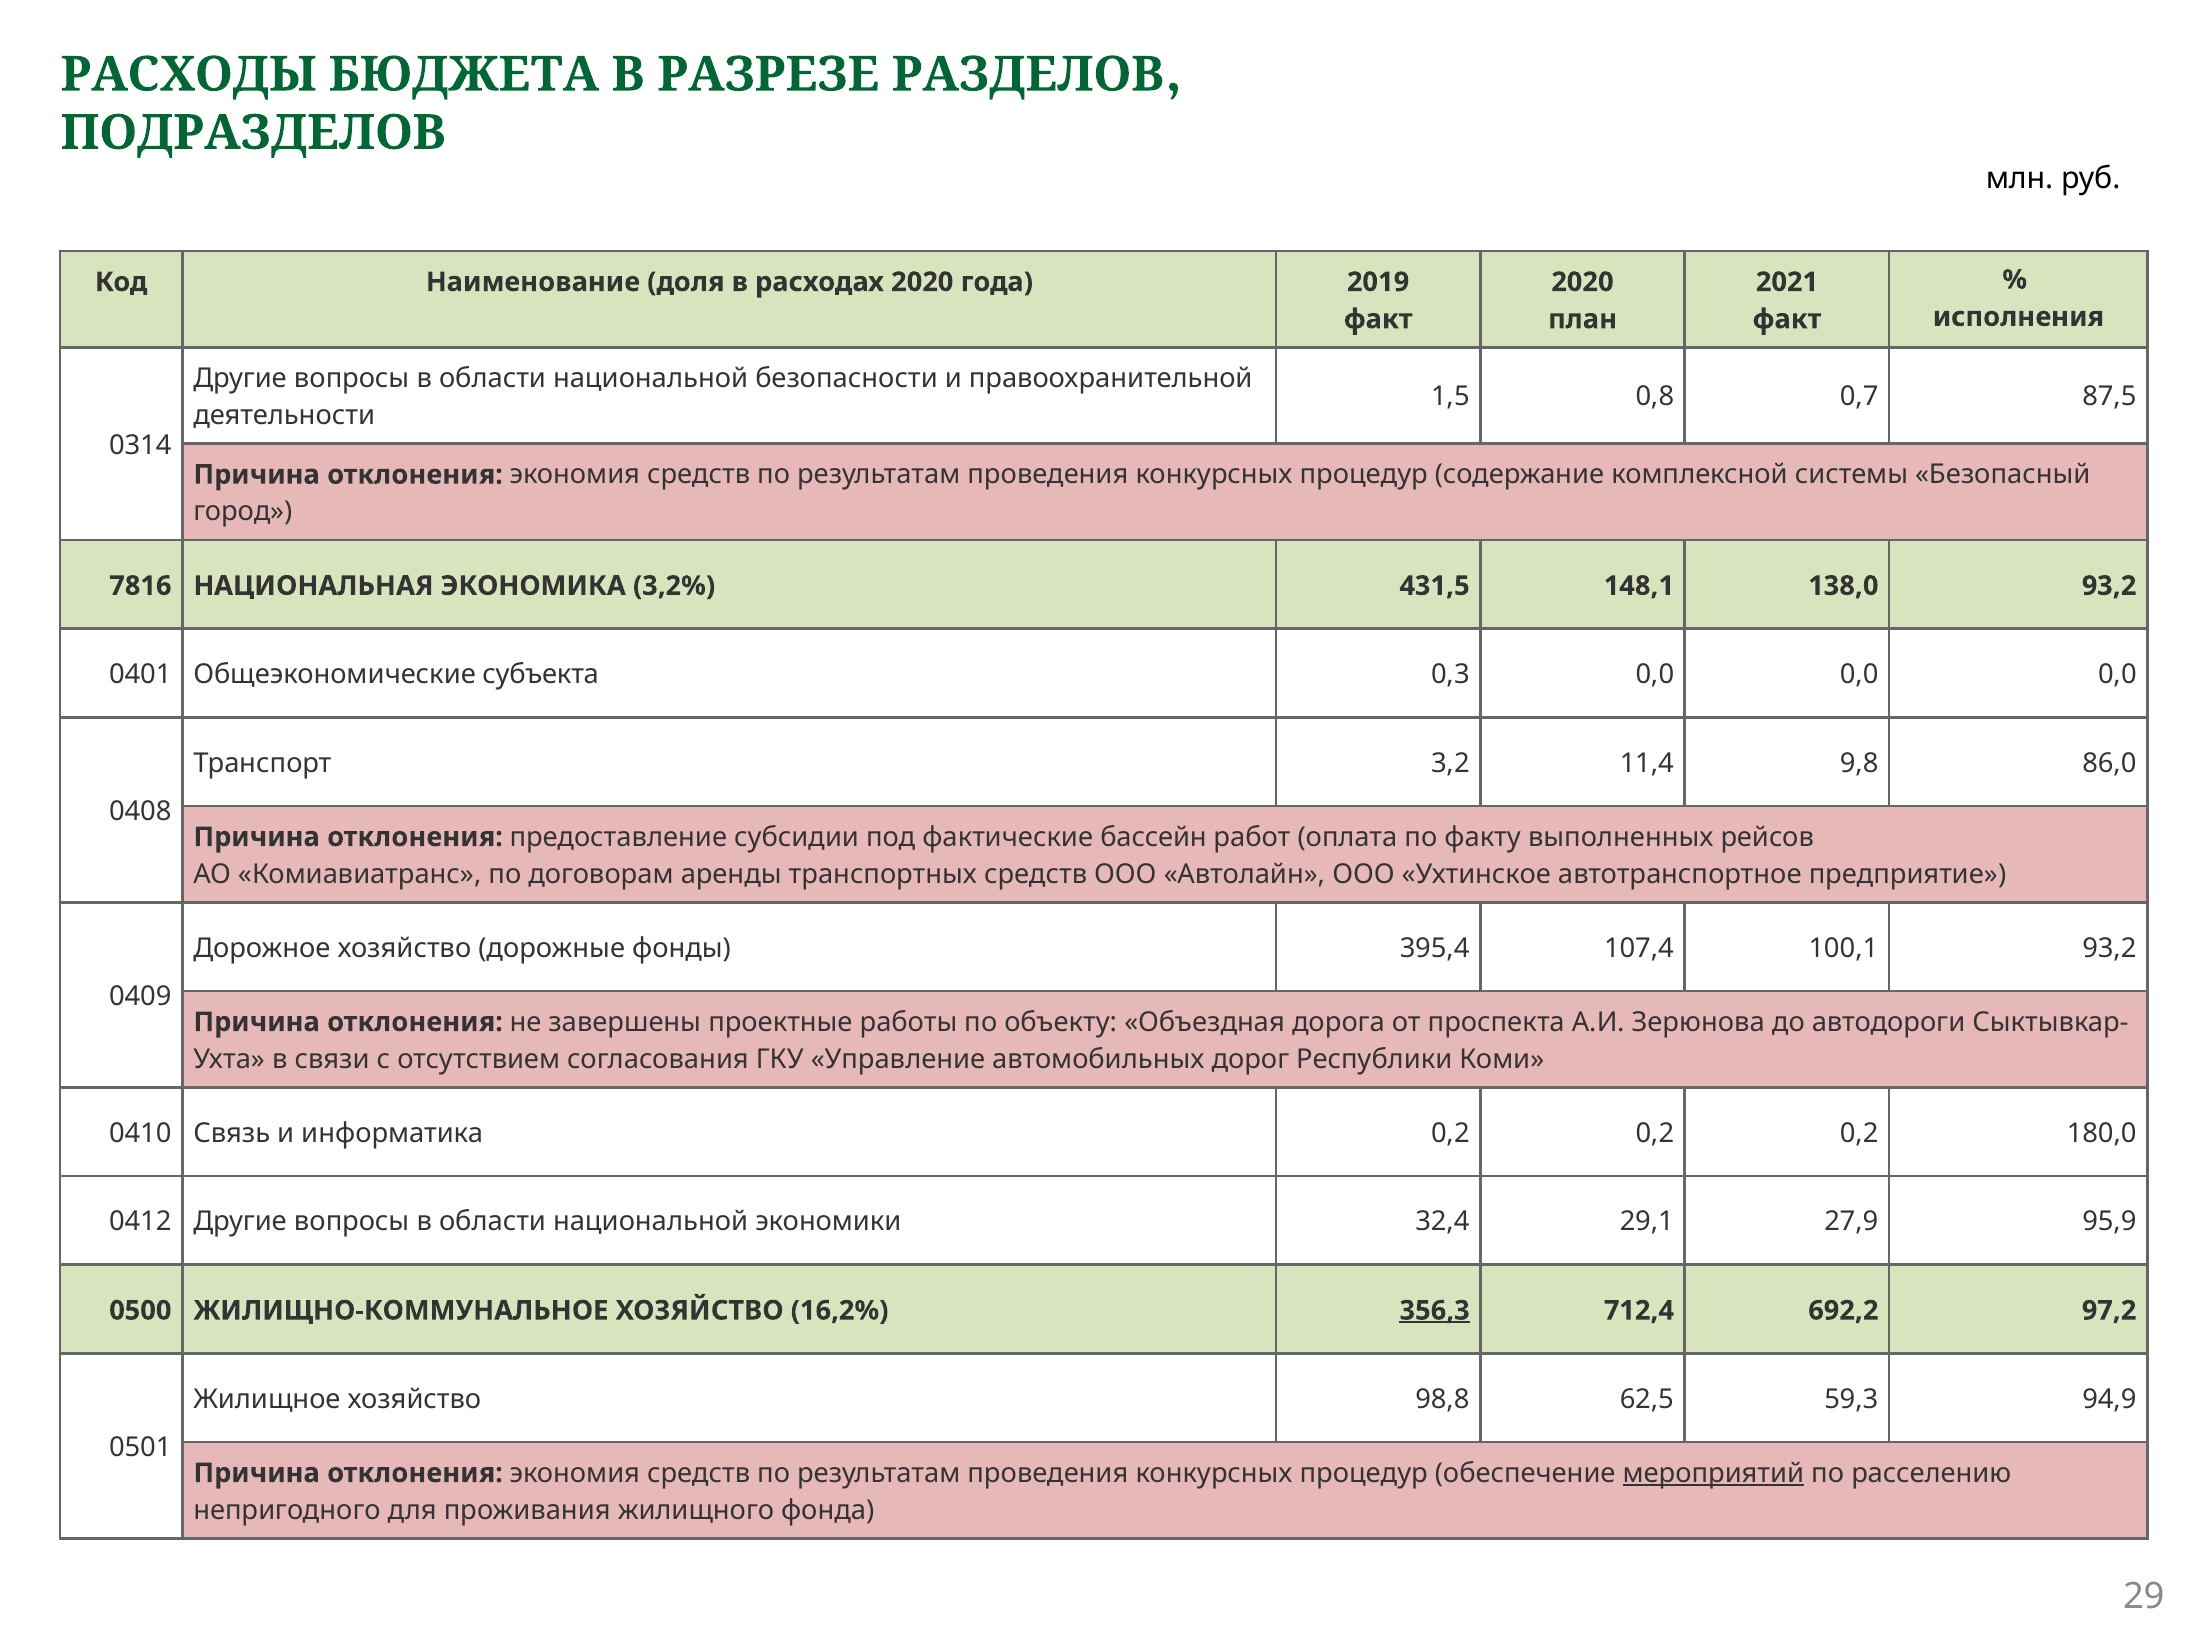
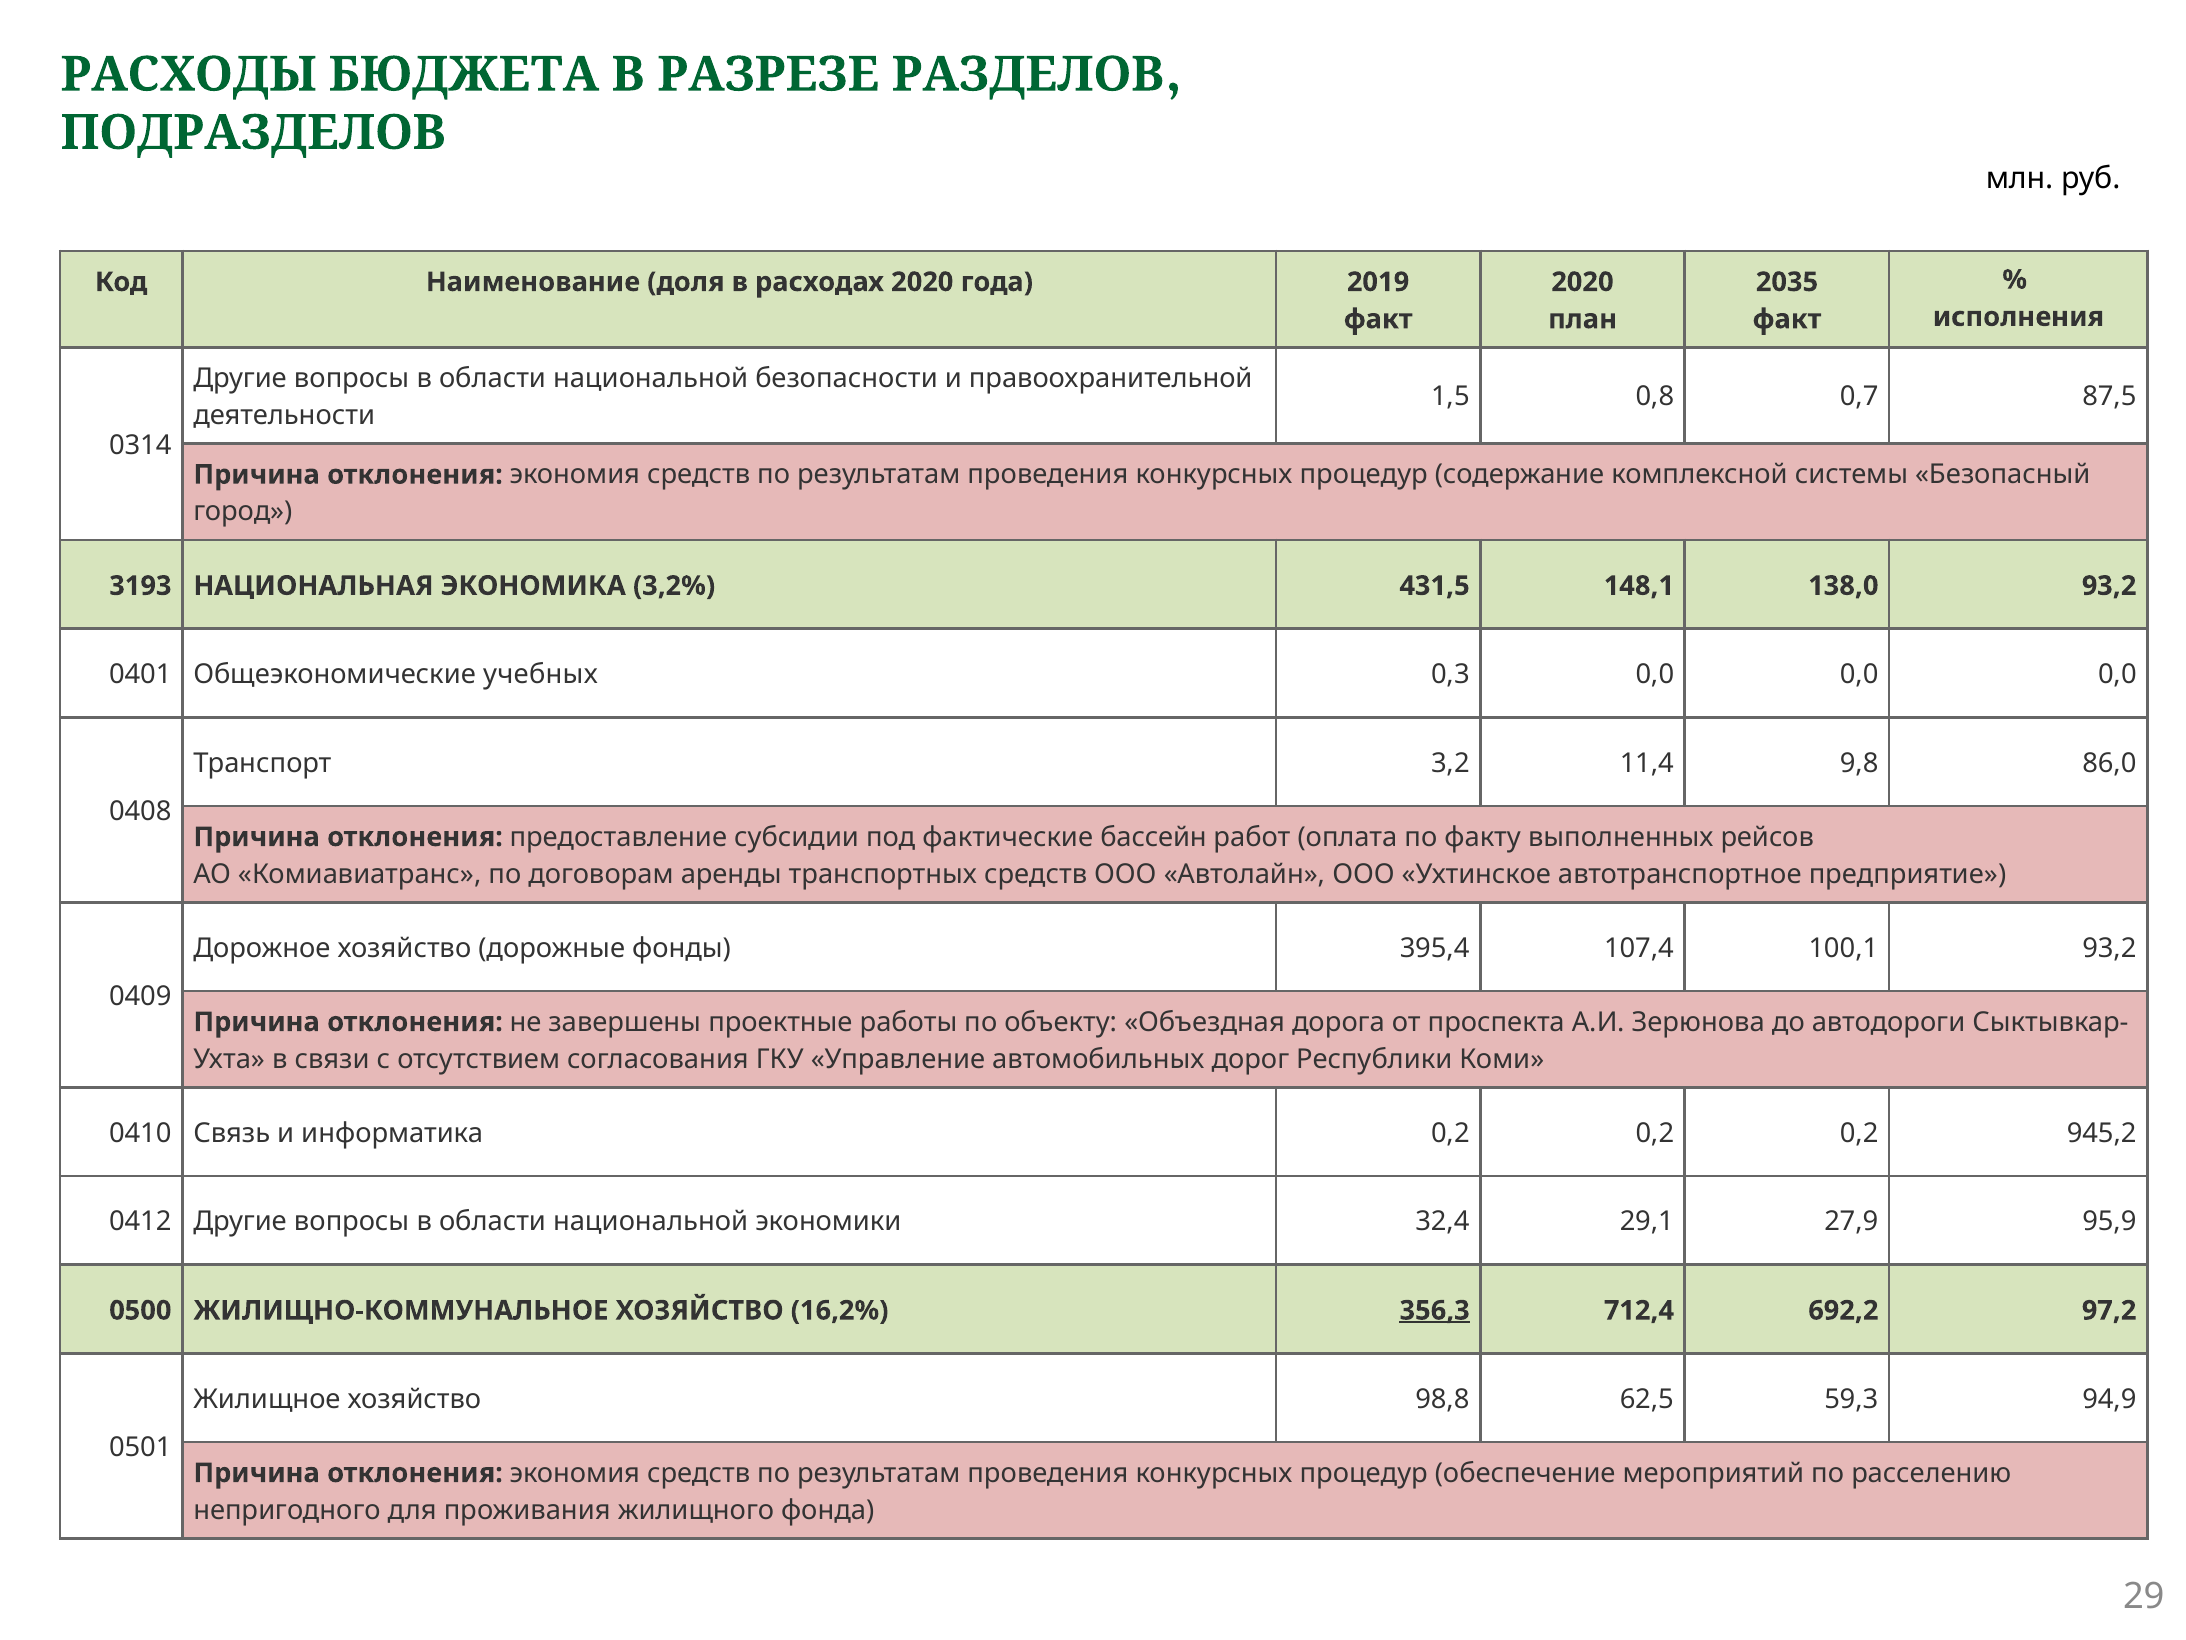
2021: 2021 -> 2035
7816: 7816 -> 3193
субъекта: субъекта -> учебных
180,0: 180,0 -> 945,2
мероприятий underline: present -> none
